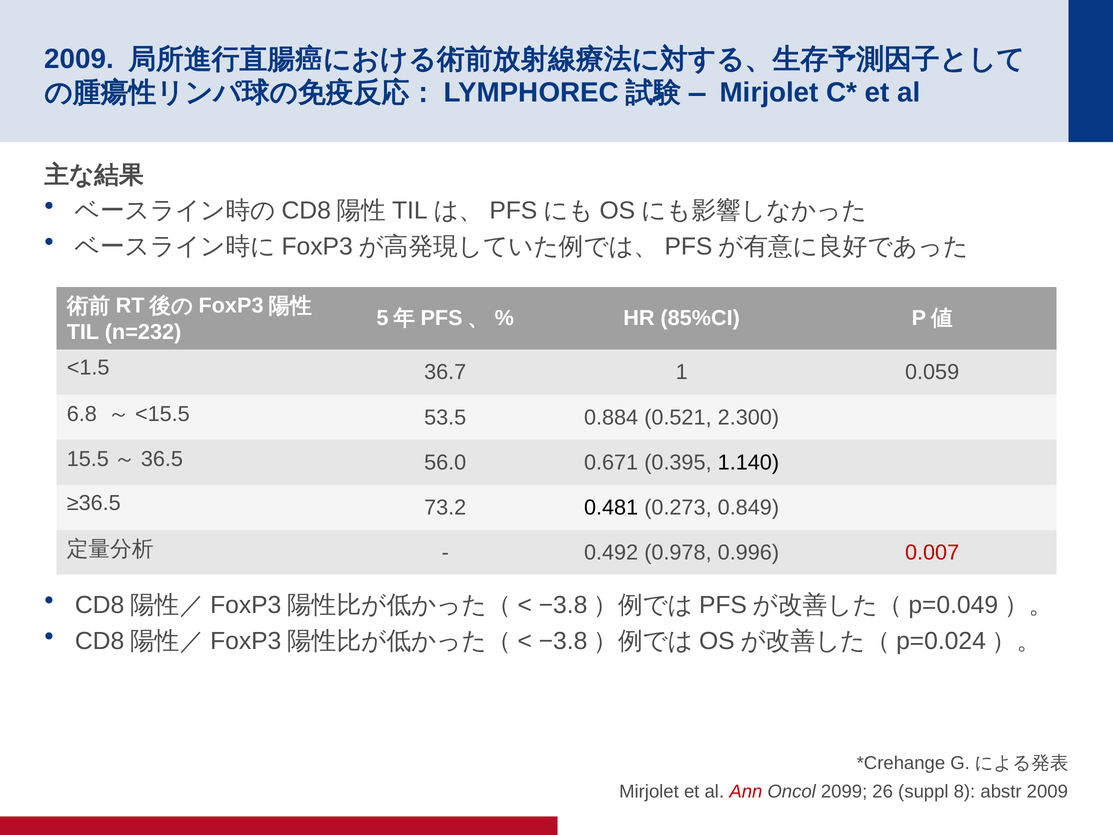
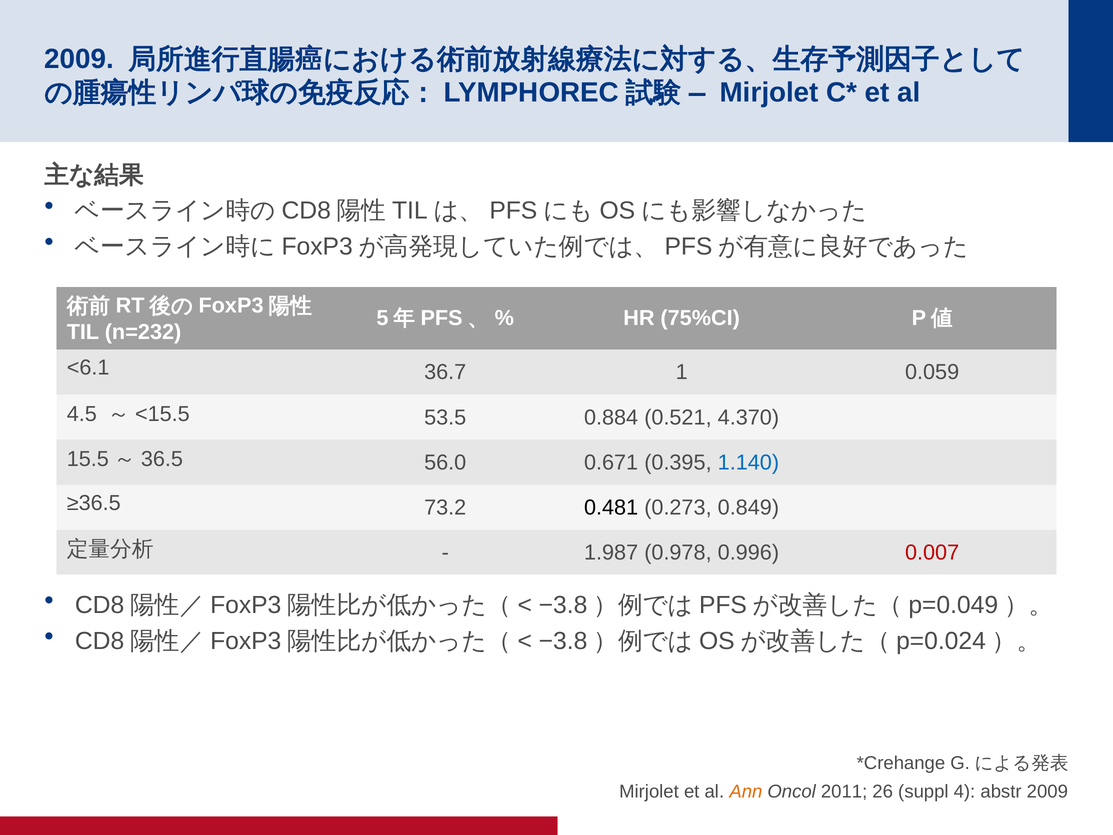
85%CI: 85%CI -> 75%CI
<1.5: <1.5 -> <6.1
6.8: 6.8 -> 4.5
2.300: 2.300 -> 4.370
1.140 colour: black -> blue
0.492: 0.492 -> 1.987
Ann colour: red -> orange
2099: 2099 -> 2011
8: 8 -> 4
